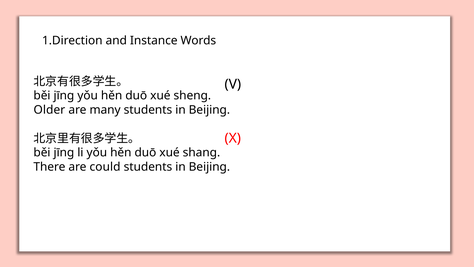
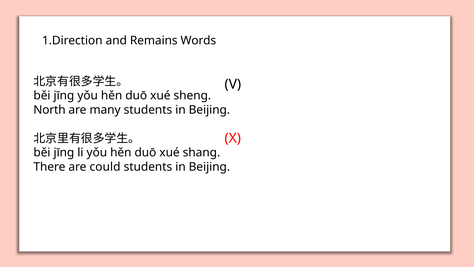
Instance: Instance -> Remains
Older: Older -> North
